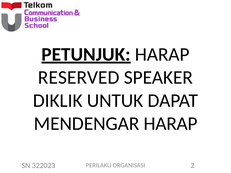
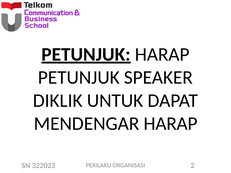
RESERVED at (79, 78): RESERVED -> PETUNJUK
